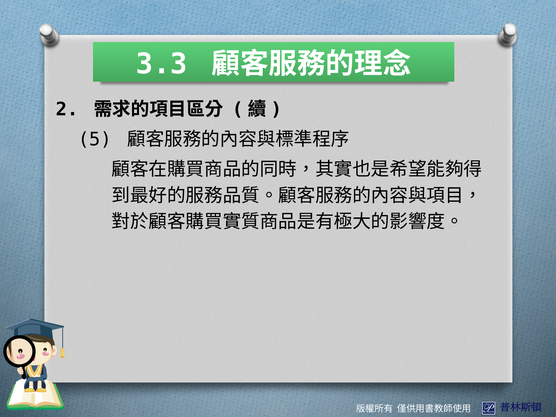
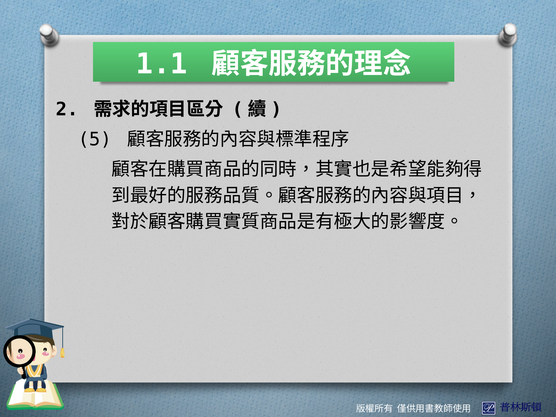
3.3: 3.3 -> 1.1
